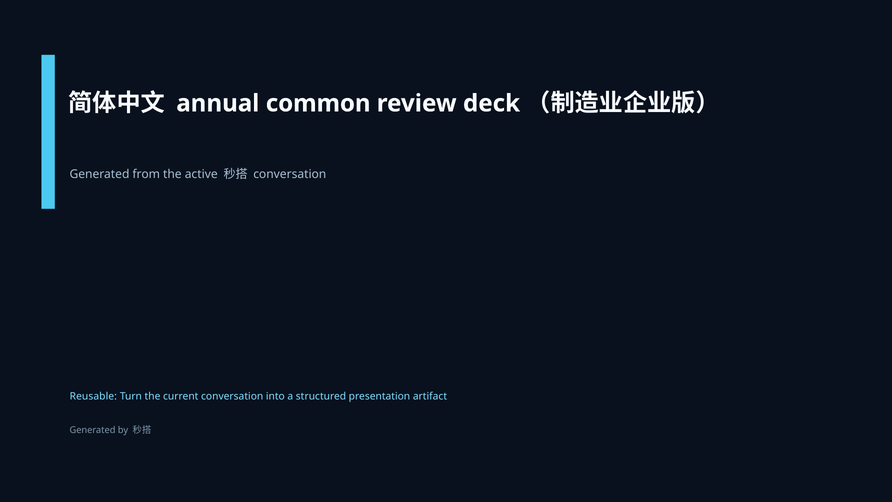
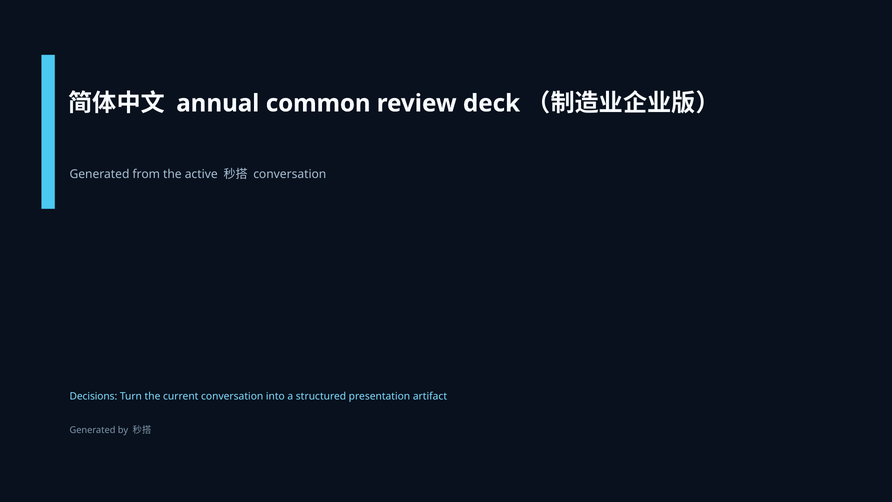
Reusable: Reusable -> Decisions
